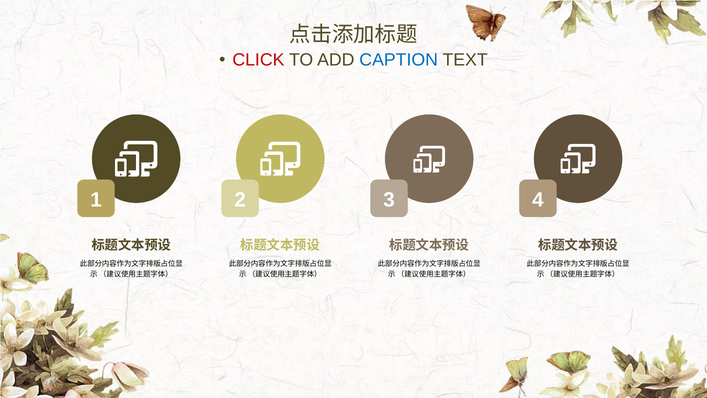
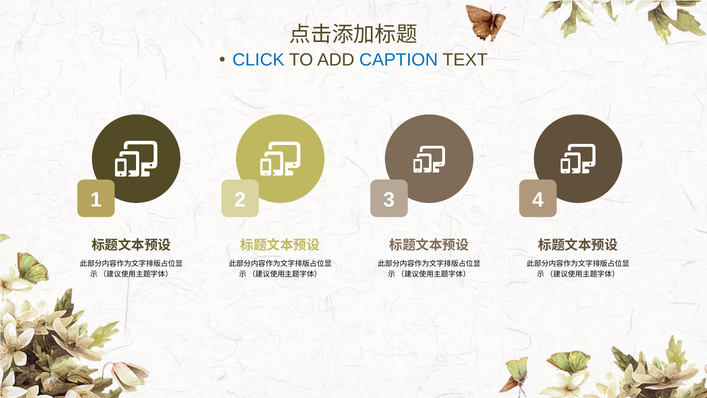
CLICK colour: red -> blue
